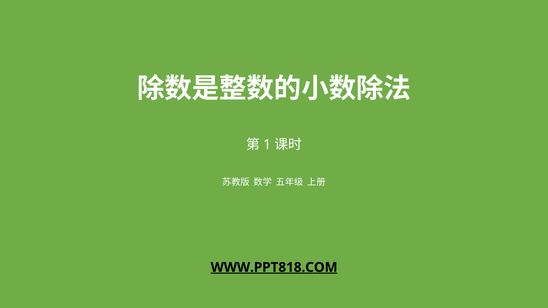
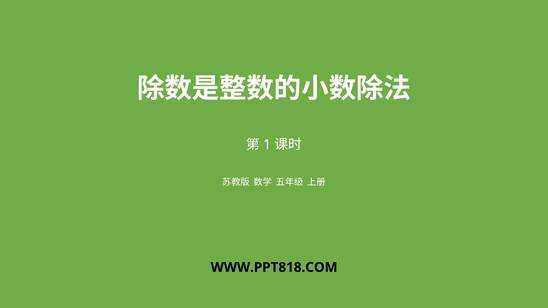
WWW.PPT818.COM underline: present -> none
